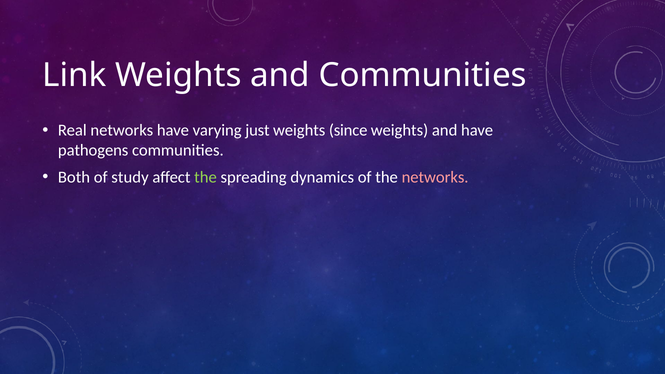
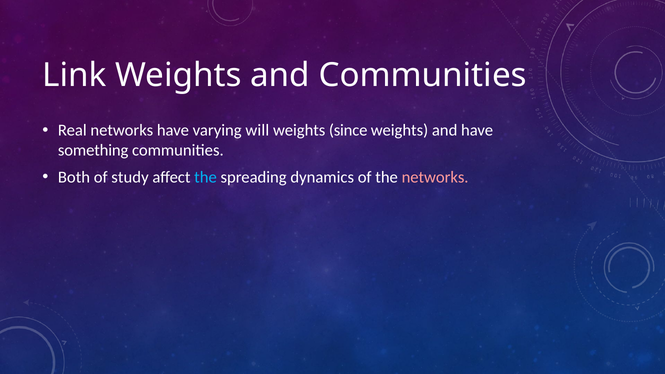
just: just -> will
pathogens: pathogens -> something
the at (206, 177) colour: light green -> light blue
